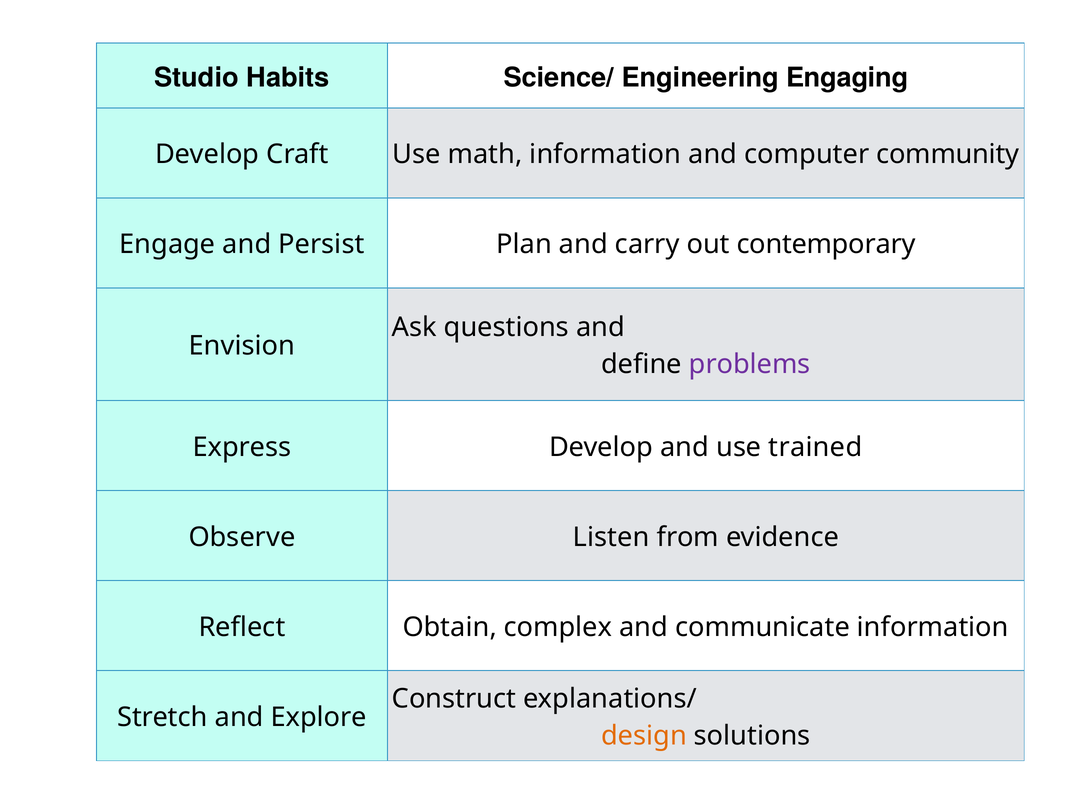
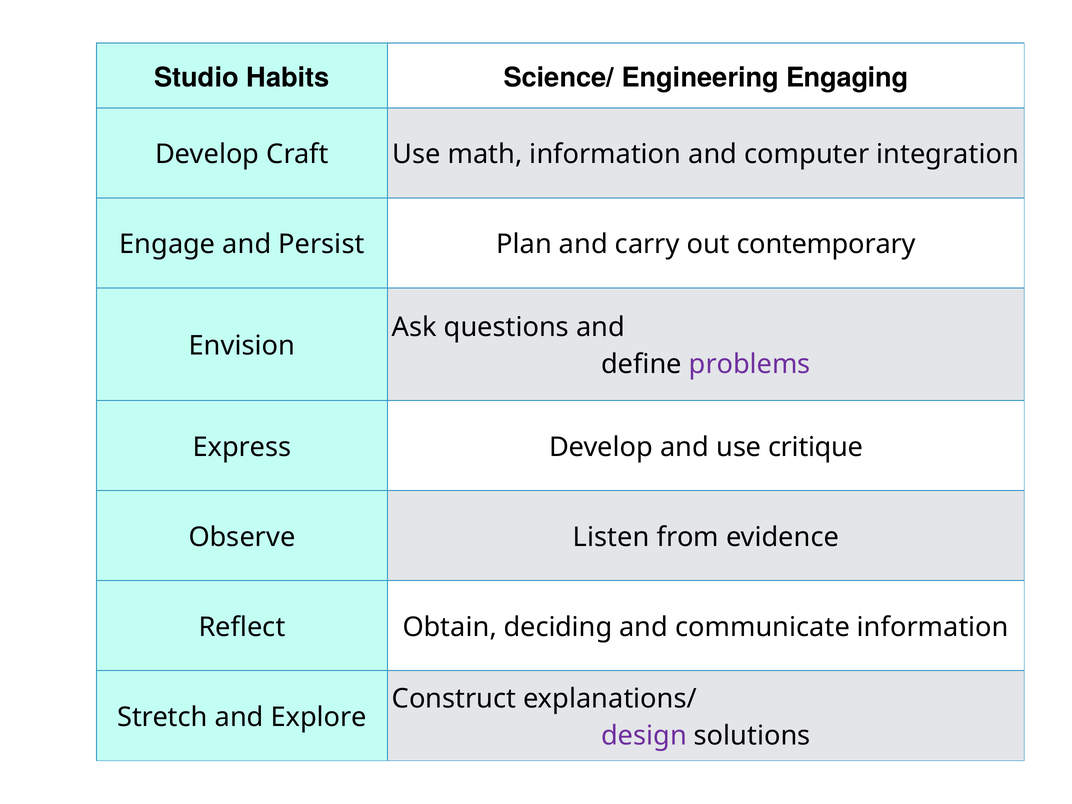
community: community -> integration
trained: trained -> critique
complex: complex -> deciding
design colour: orange -> purple
